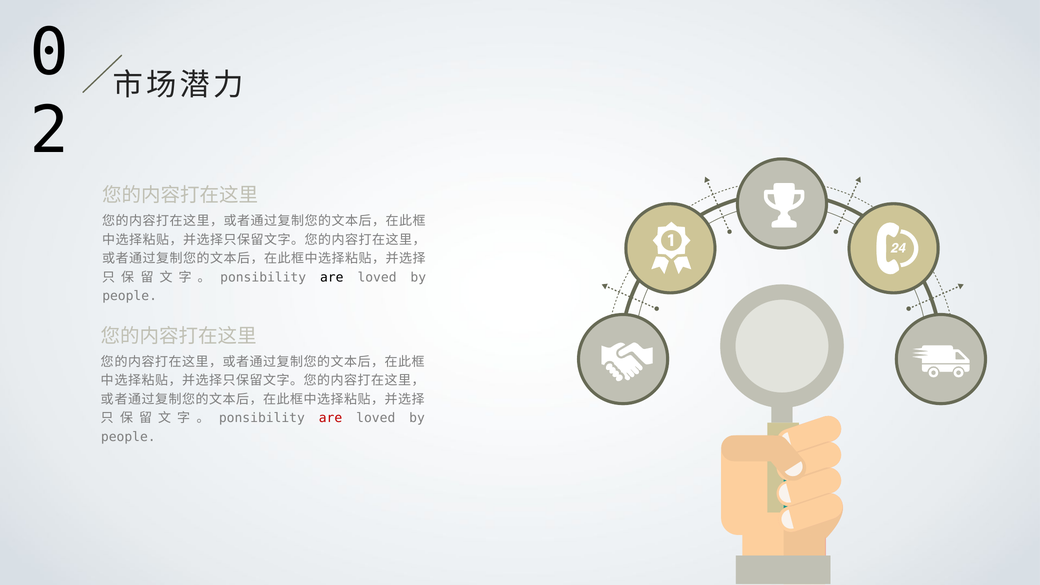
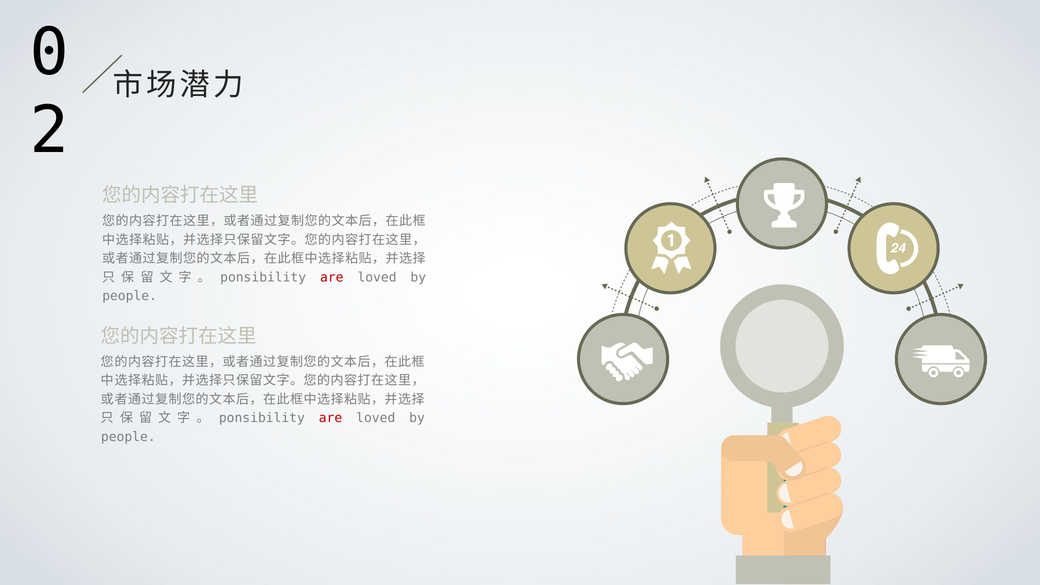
are at (332, 277) colour: black -> red
